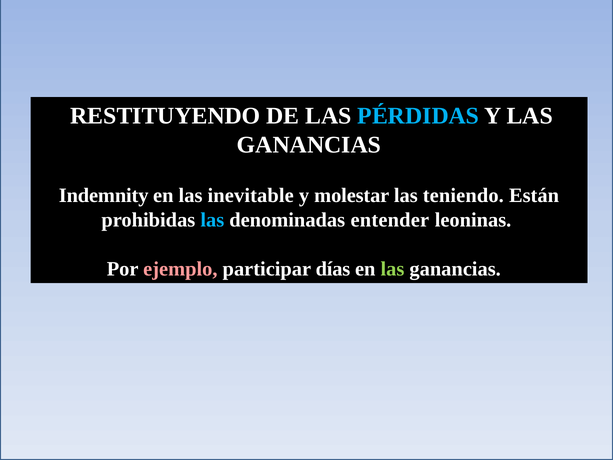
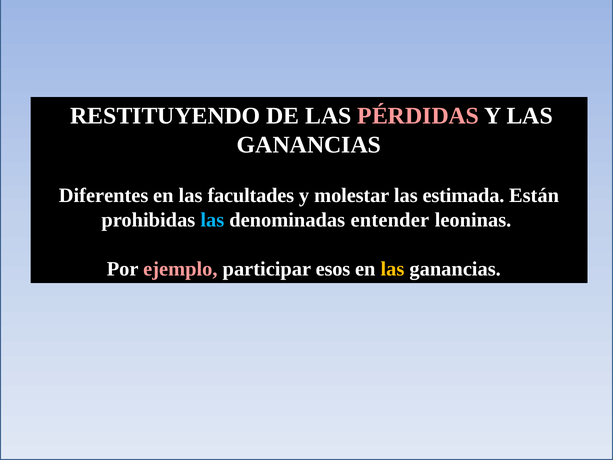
PÉRDIDAS colour: light blue -> pink
Indemnity: Indemnity -> Diferentes
inevitable: inevitable -> facultades
teniendo: teniendo -> estimada
días: días -> esos
las at (392, 269) colour: light green -> yellow
